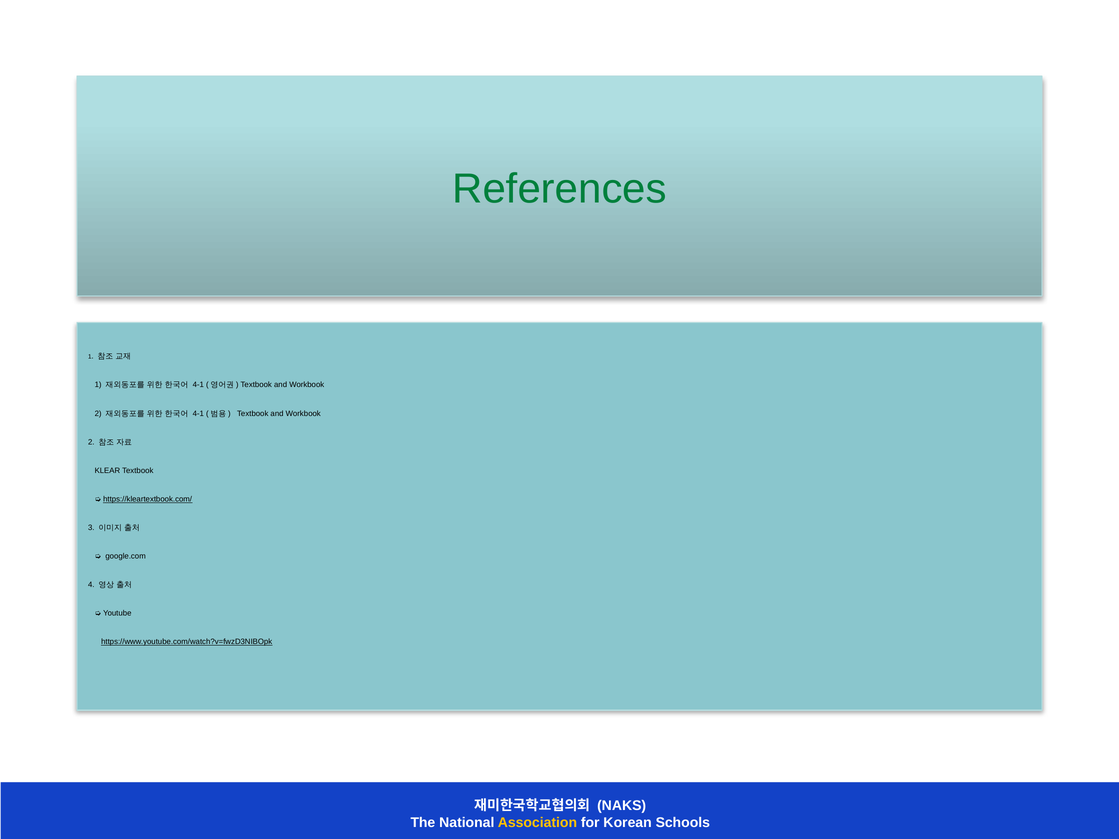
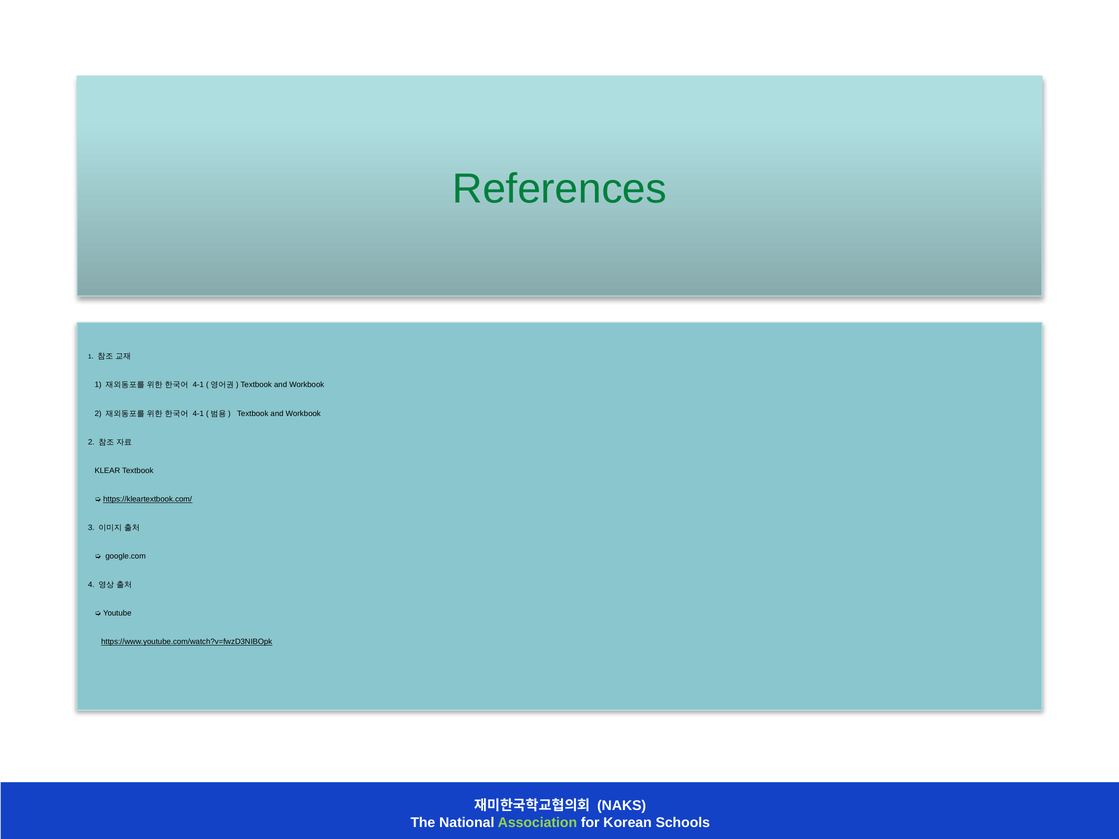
Association colour: yellow -> light green
